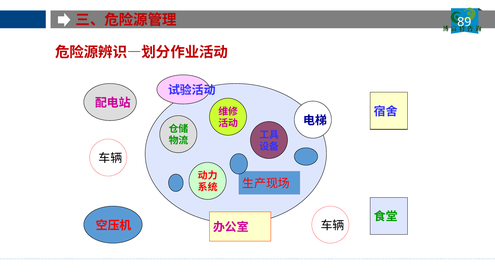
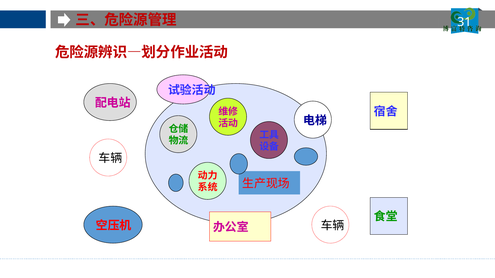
89: 89 -> 31
